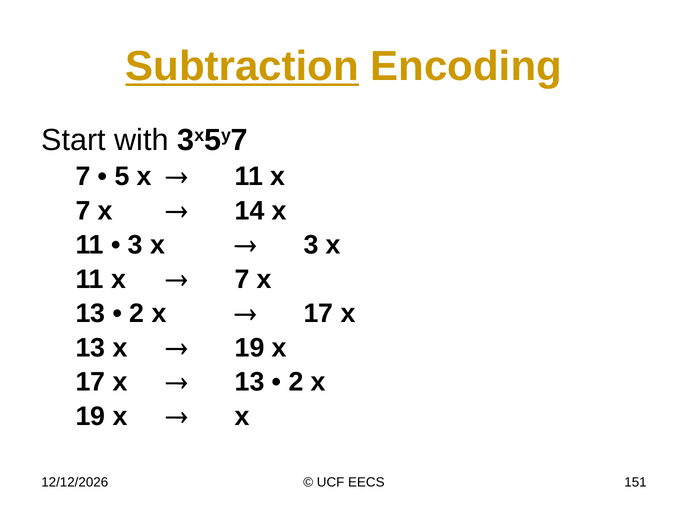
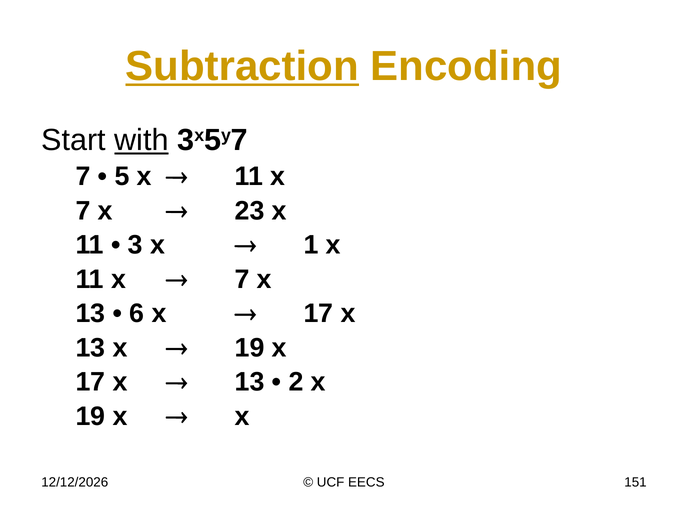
with underline: none -> present
14: 14 -> 23
3 at (311, 245): 3 -> 1
2 at (137, 314): 2 -> 6
